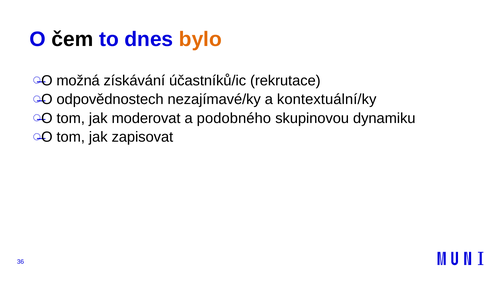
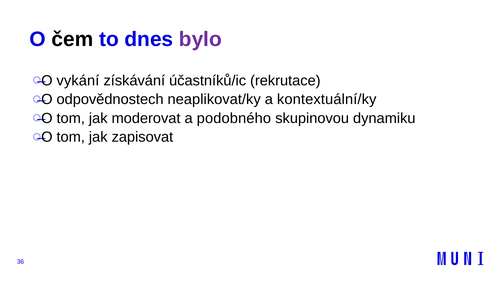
bylo colour: orange -> purple
možná: možná -> vykání
nezajímavé/ky: nezajímavé/ky -> neaplikovat/ky
